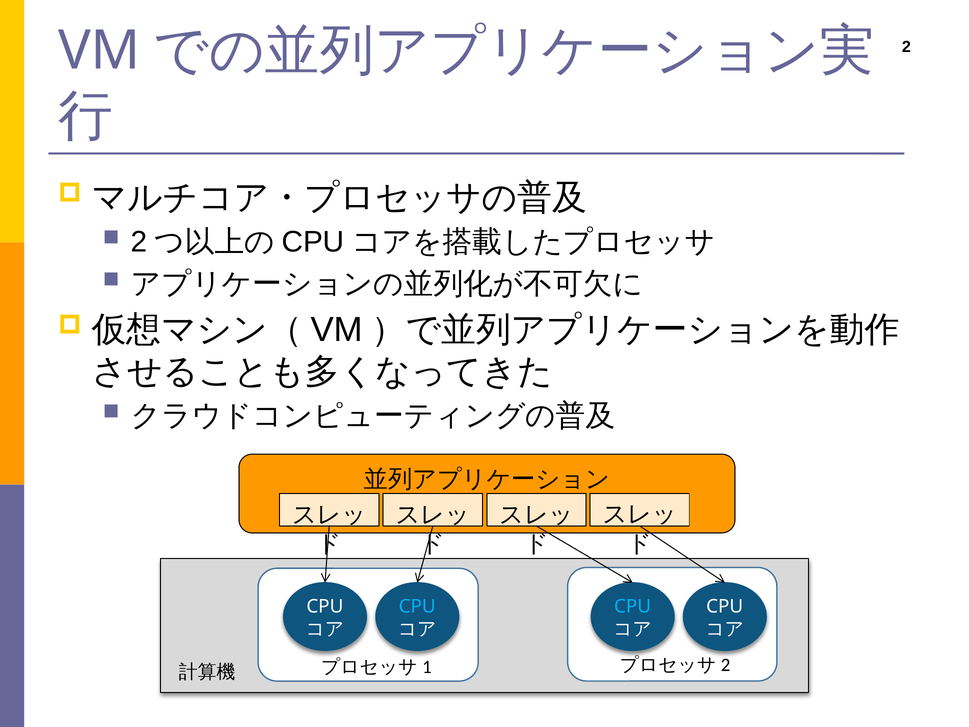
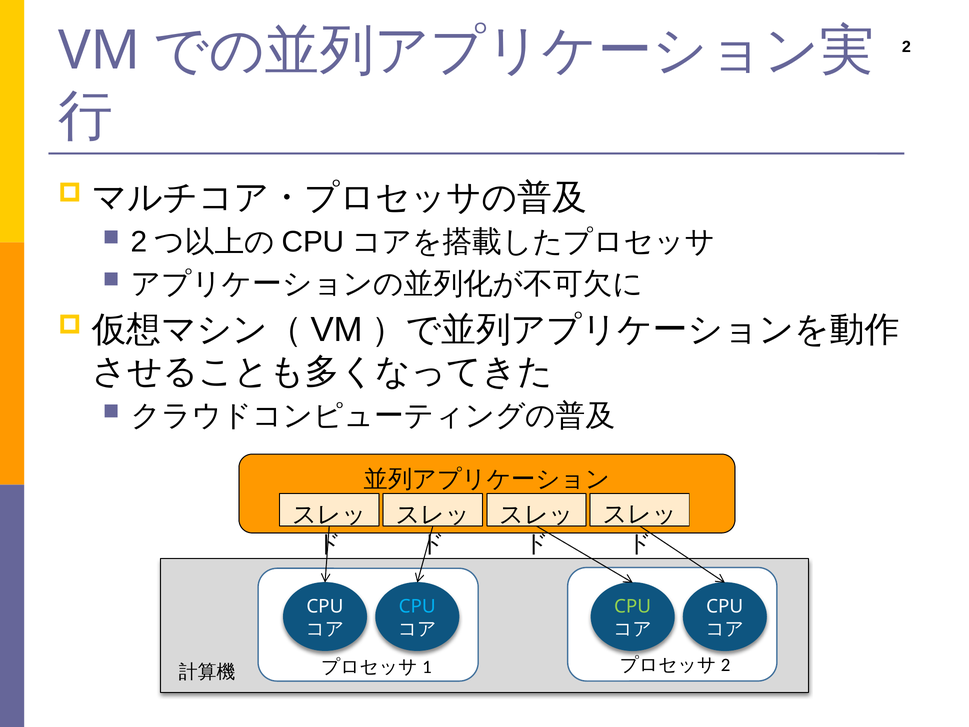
CPU at (633, 606) colour: light blue -> light green
